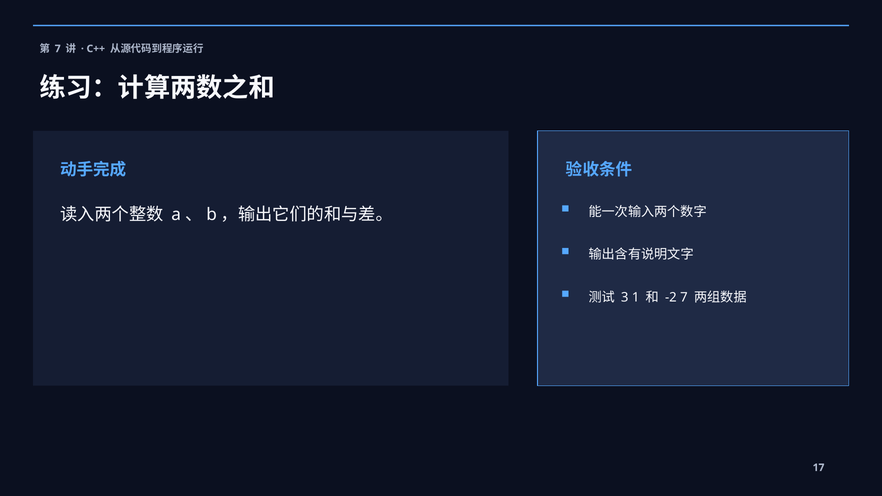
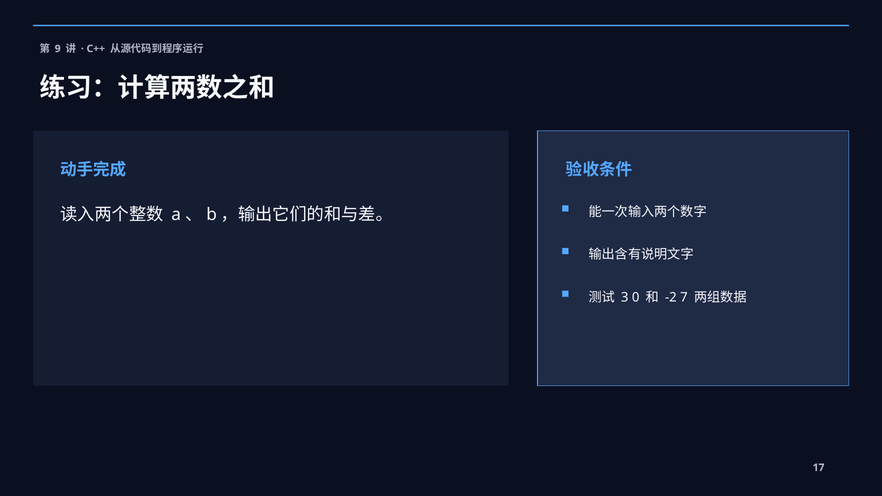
7 at (58, 49): 7 -> 9
1: 1 -> 0
